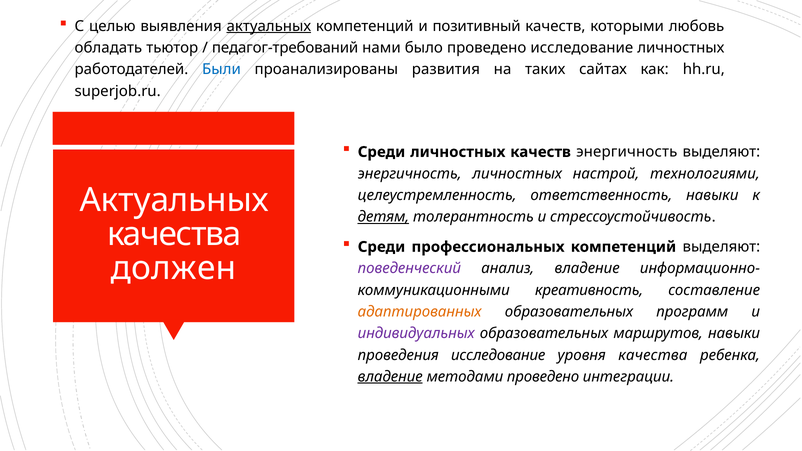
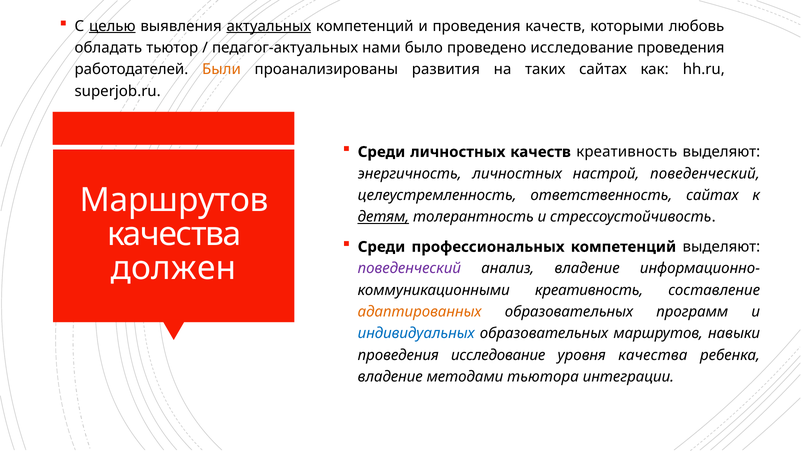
целью underline: none -> present
и позитивный: позитивный -> проведения
педагог-требований: педагог-требований -> педагог-актуальных
исследование личностных: личностных -> проведения
Были colour: blue -> orange
качеств энергичность: энергичность -> креативность
настрой технологиями: технологиями -> поведенческий
Актуальных at (174, 200): Актуальных -> Маршрутов
ответственность навыки: навыки -> сайтах
индивидуальных colour: purple -> blue
владение at (390, 377) underline: present -> none
методами проведено: проведено -> тьютора
